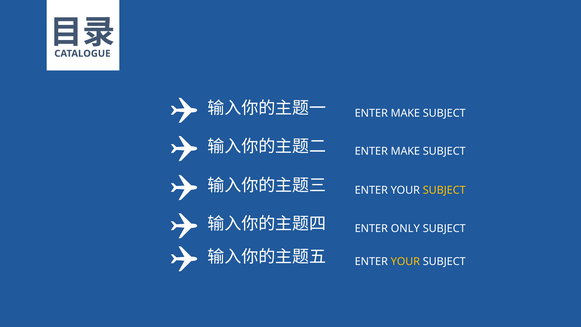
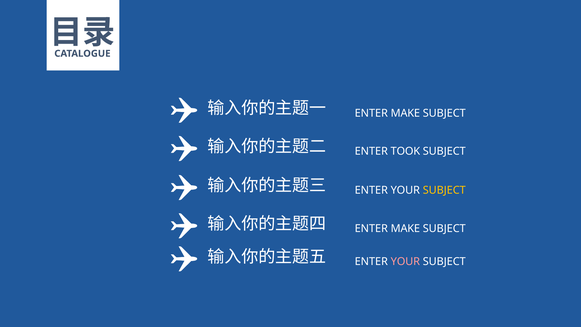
MAKE at (405, 151): MAKE -> TOOK
ONLY at (405, 228): ONLY -> MAKE
YOUR at (405, 262) colour: yellow -> pink
